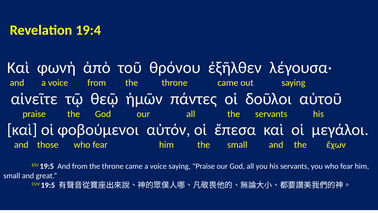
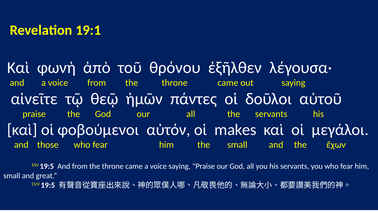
19:4: 19:4 -> 19:1
ἔπεσα: ἔπεσα -> makes
